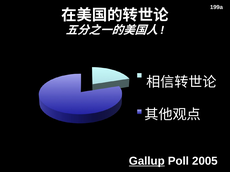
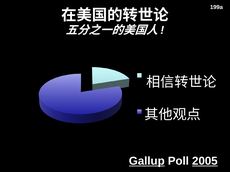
2005 underline: none -> present
